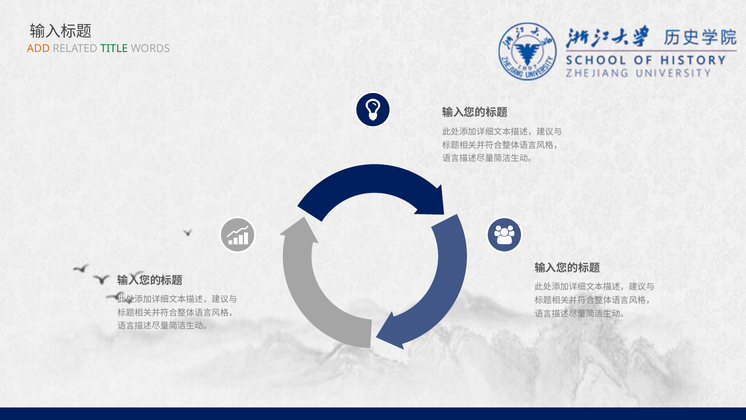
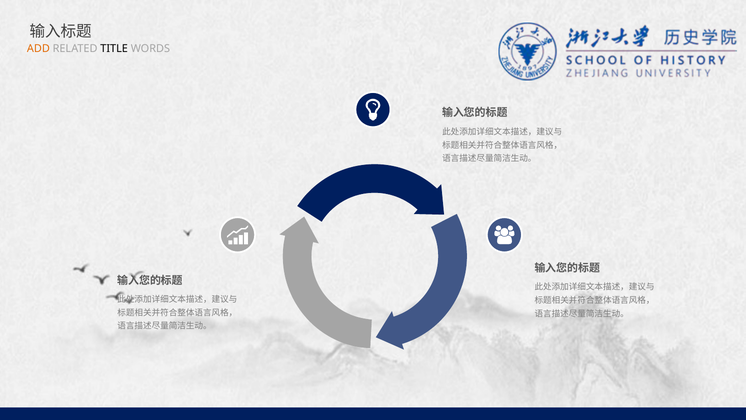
TITLE colour: green -> black
